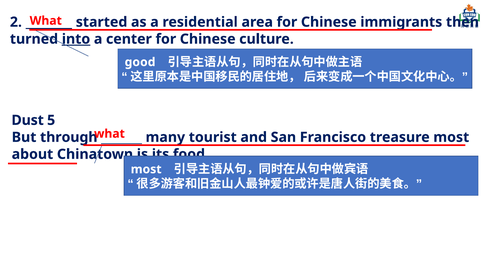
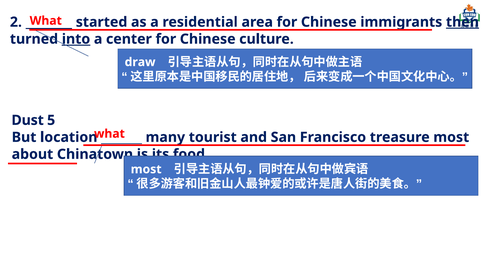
then underline: none -> present
good: good -> draw
through: through -> location
